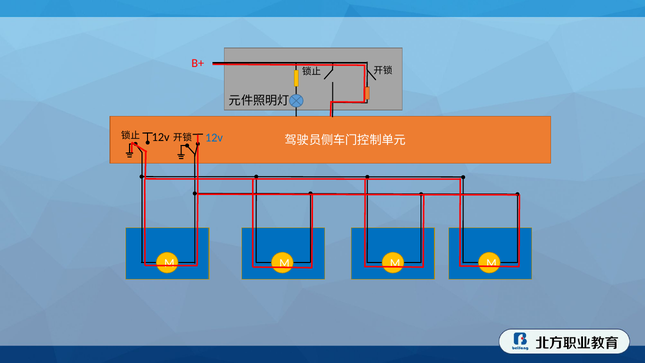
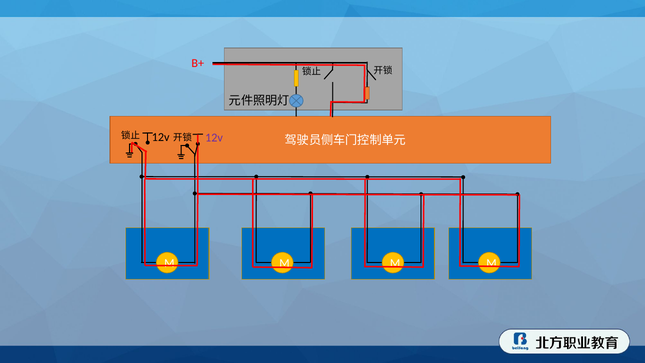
12v at (214, 138) colour: blue -> purple
